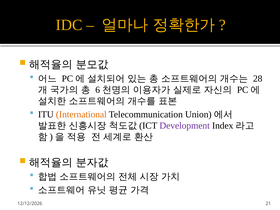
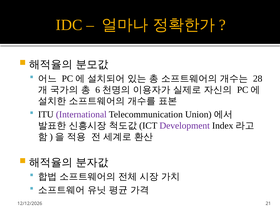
International colour: orange -> purple
